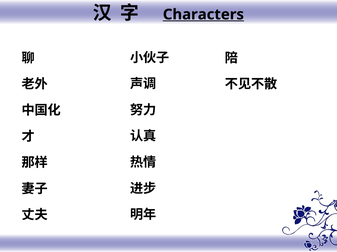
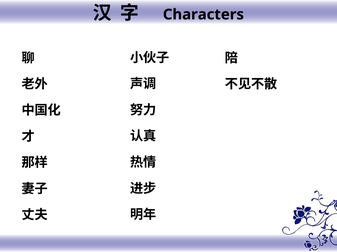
Characters underline: present -> none
